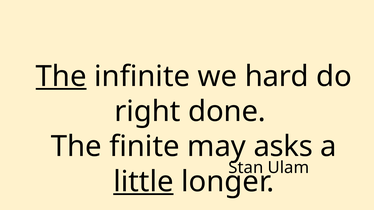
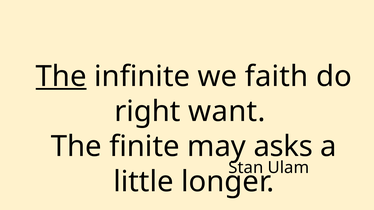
hard: hard -> faith
done: done -> want
little underline: present -> none
